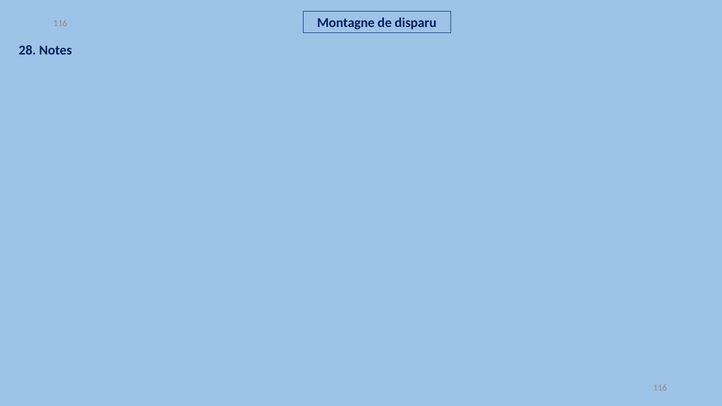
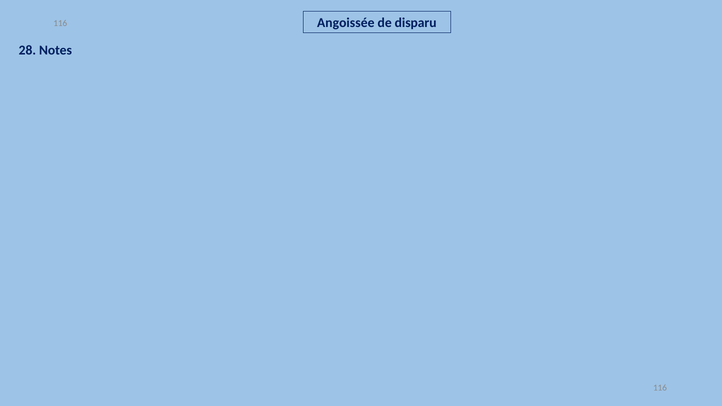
Montagne: Montagne -> Angoissée
